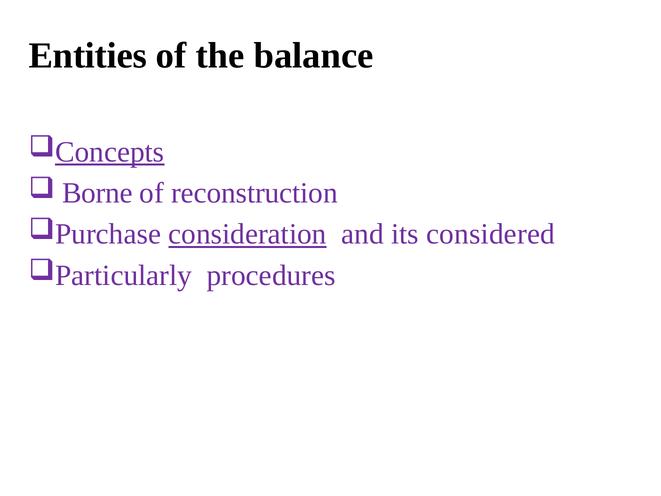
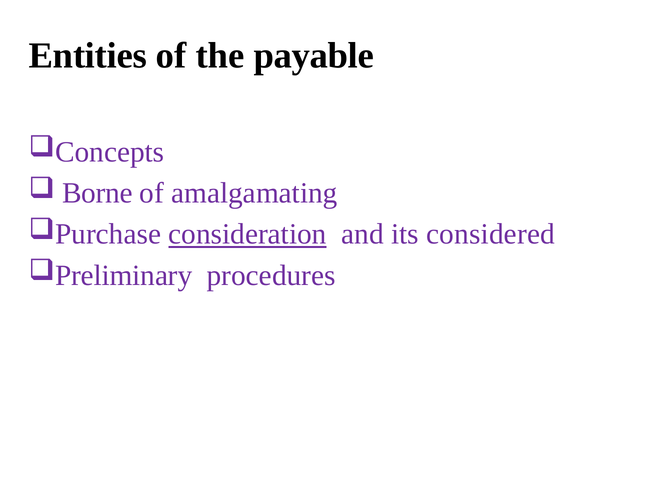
balance: balance -> payable
Concepts underline: present -> none
reconstruction: reconstruction -> amalgamating
Particularly: Particularly -> Preliminary
